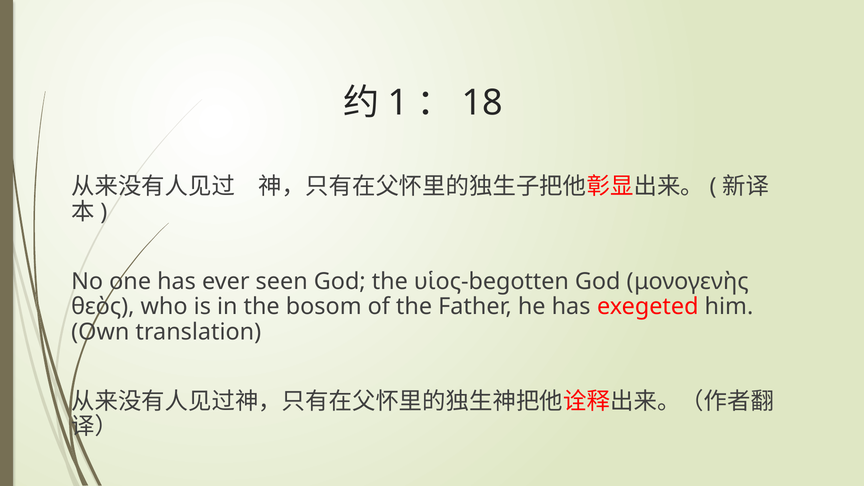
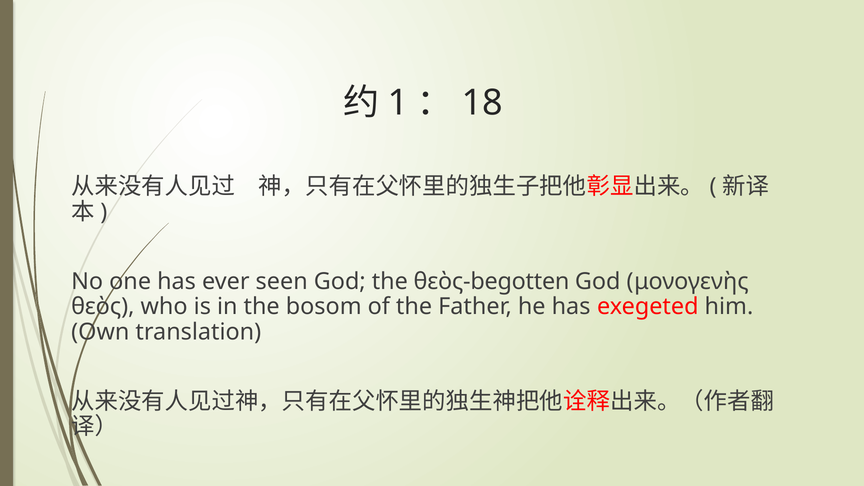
υἱος-begotten: υἱος-begotten -> θεὸς-begotten
